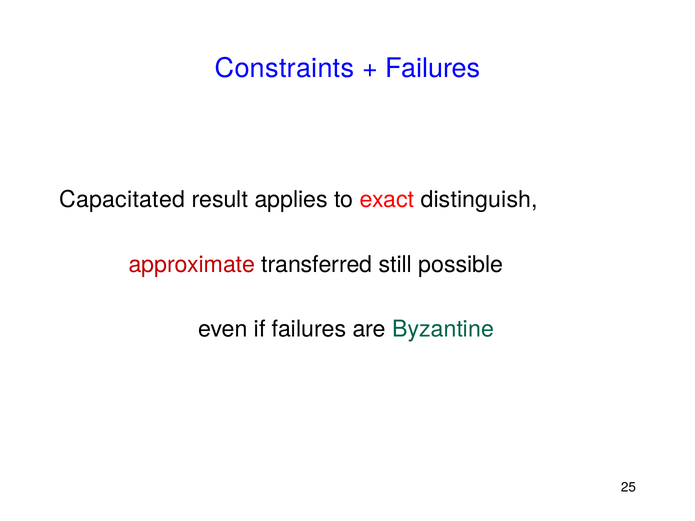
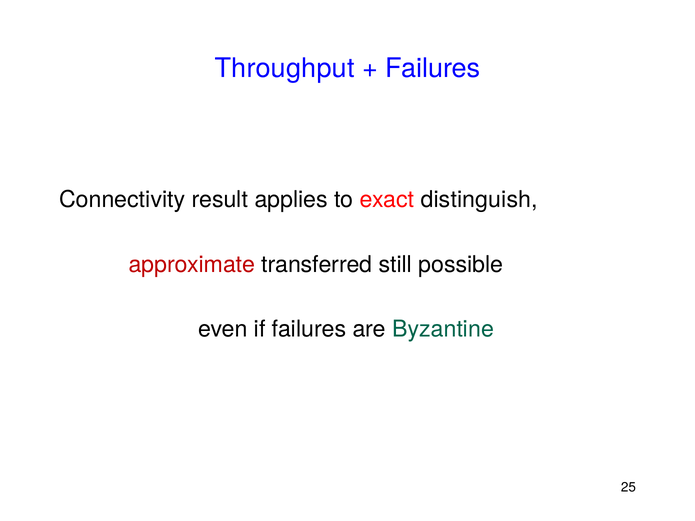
Constraints: Constraints -> Throughput
Capacitated: Capacitated -> Connectivity
